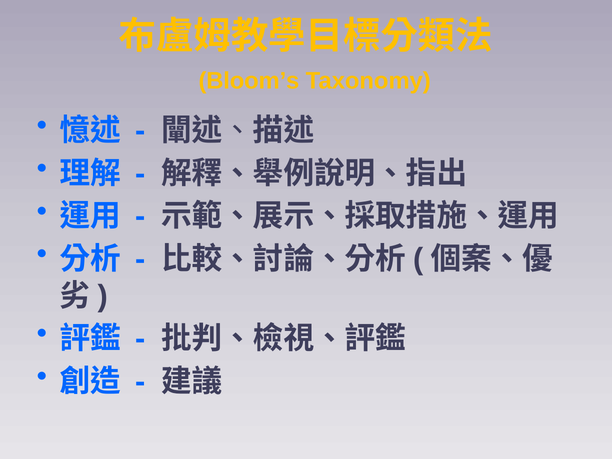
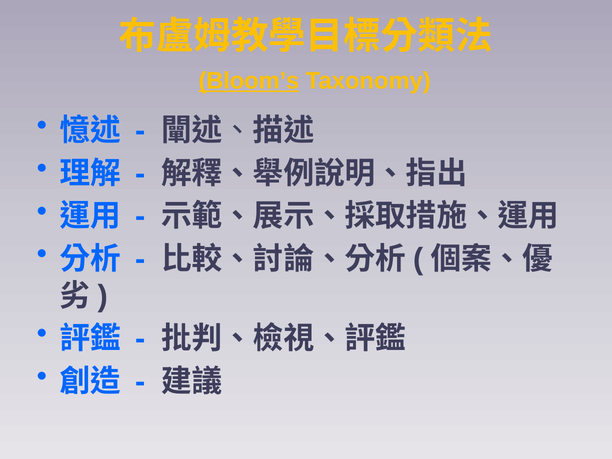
Bloom’s underline: none -> present
